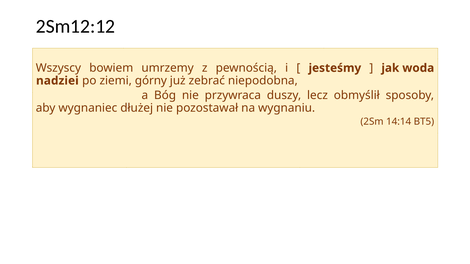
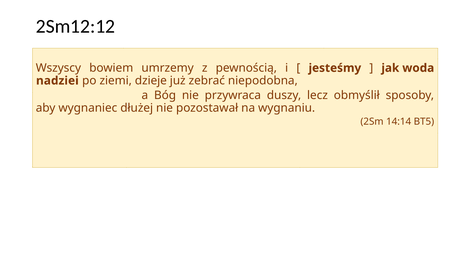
górny: górny -> dzieje
